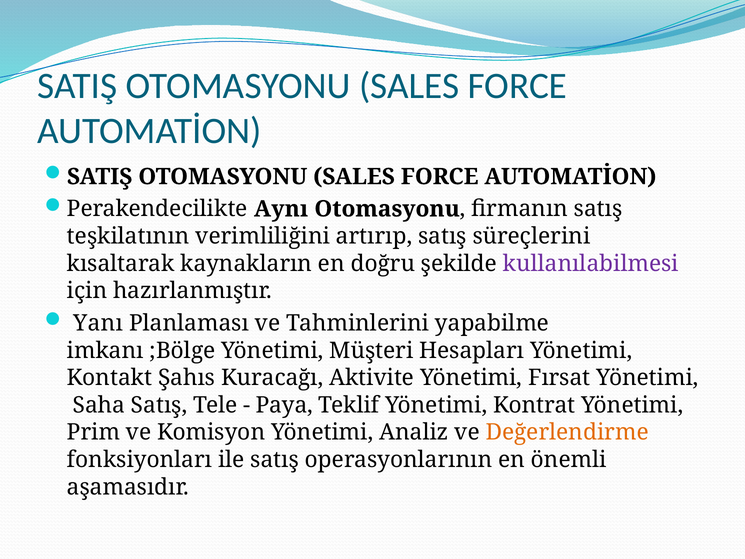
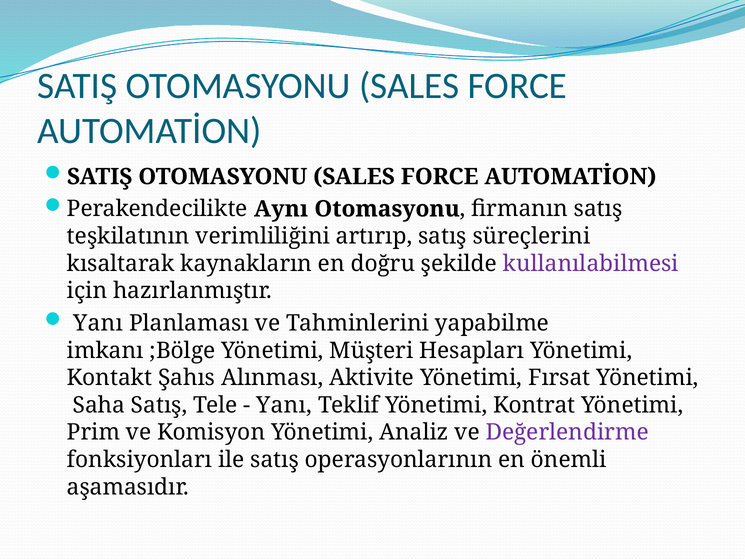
Kuracağı: Kuracağı -> Alınması
Paya at (284, 405): Paya -> Yanı
Değerlendirme colour: orange -> purple
